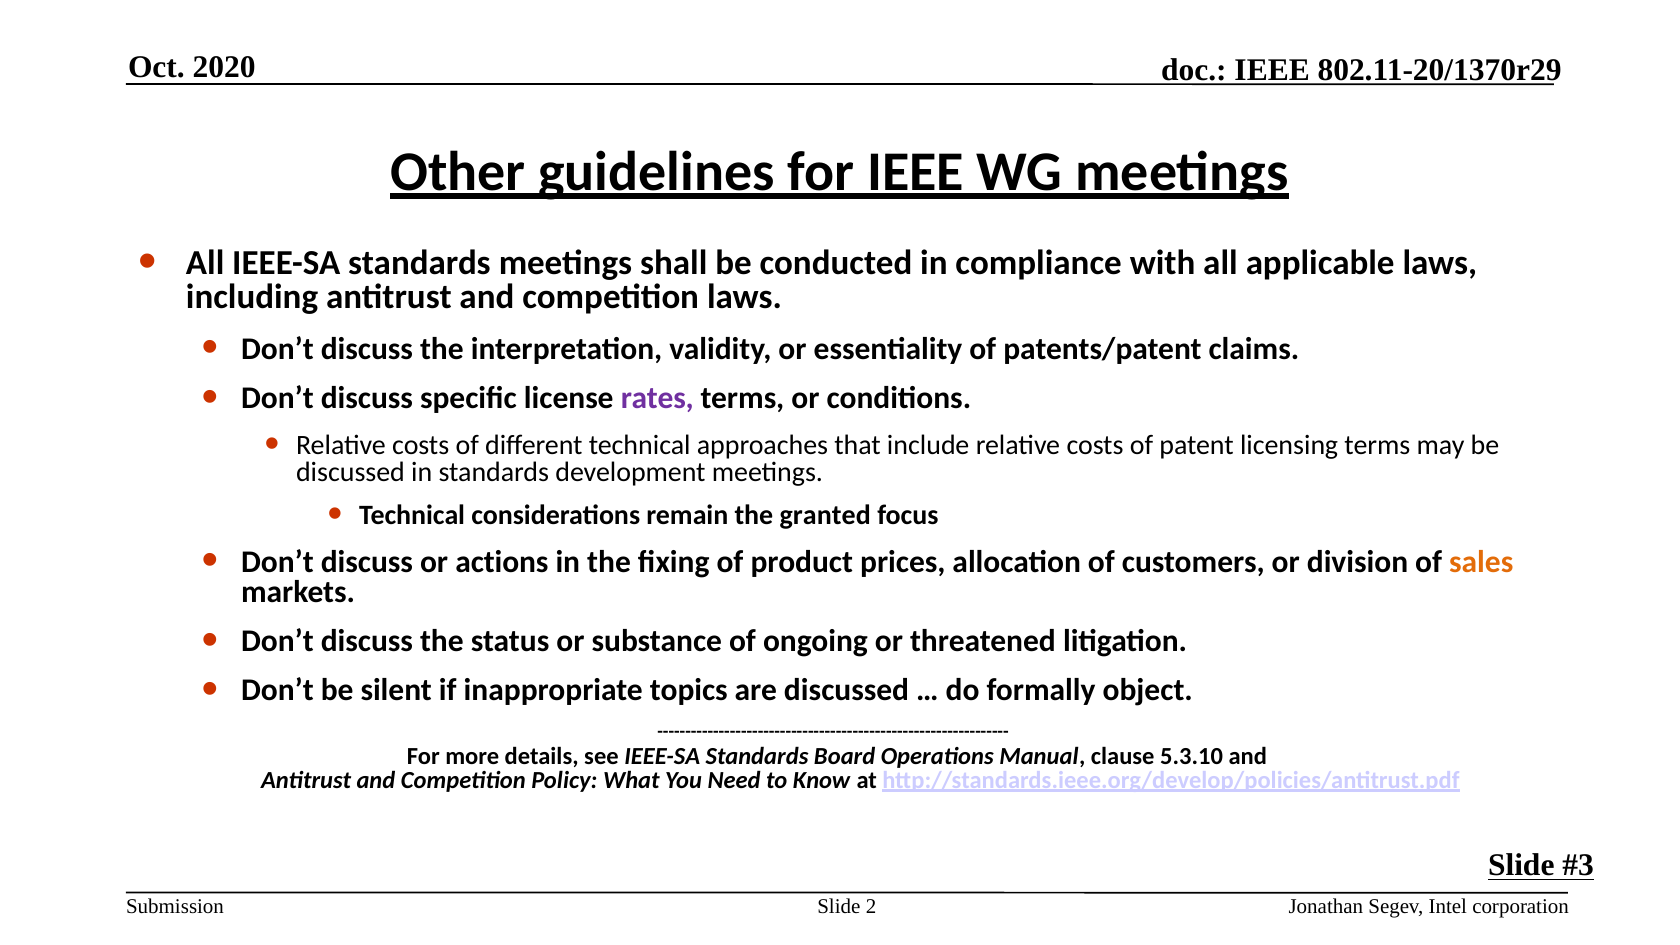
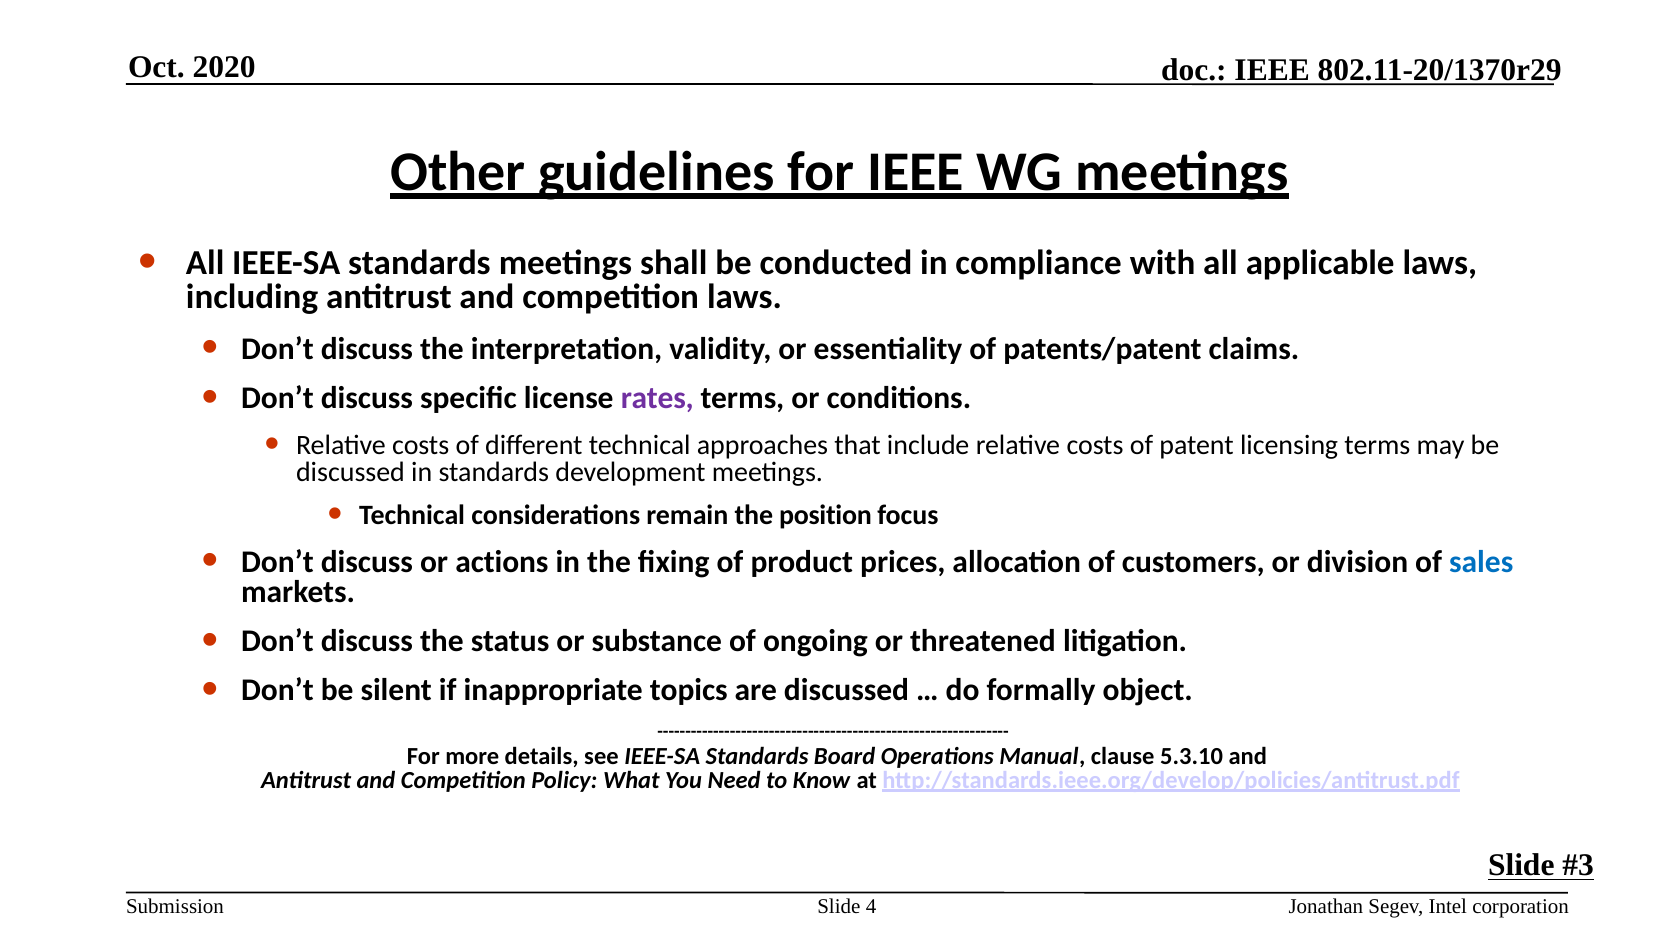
granted: granted -> position
sales colour: orange -> blue
2: 2 -> 4
